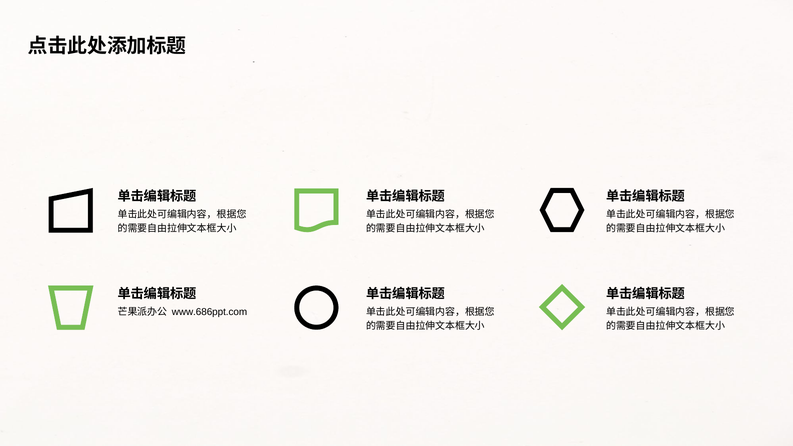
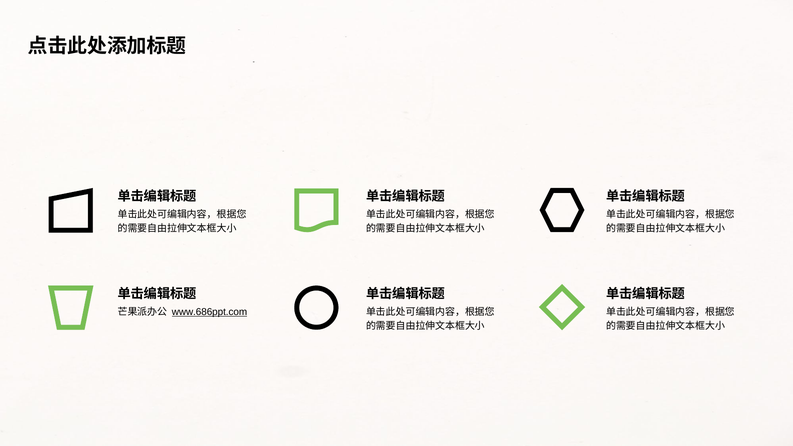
www.686ppt.com underline: none -> present
